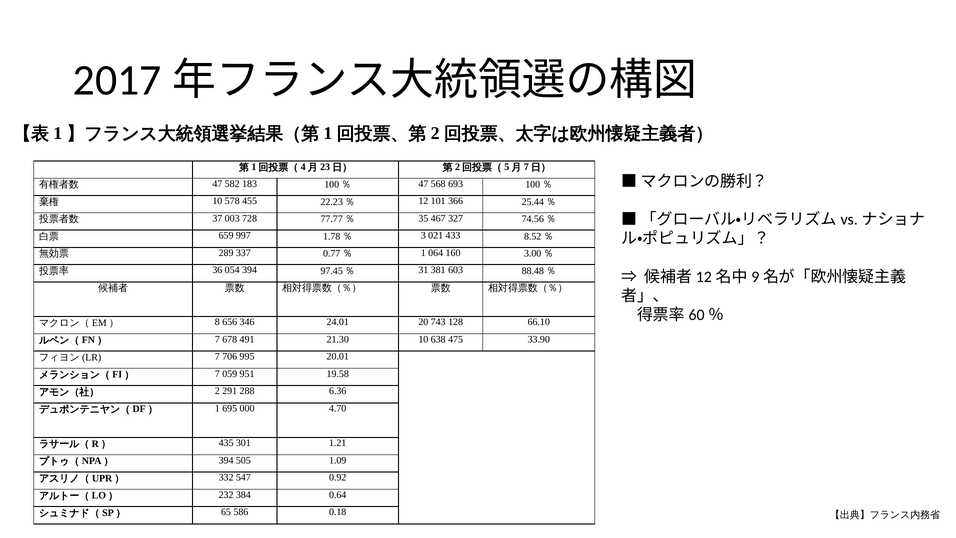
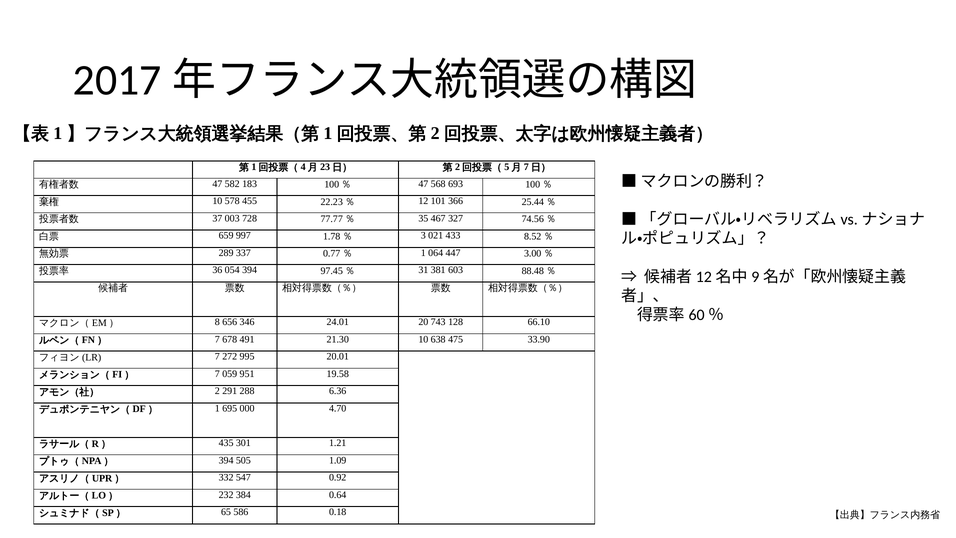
160: 160 -> 447
706: 706 -> 272
